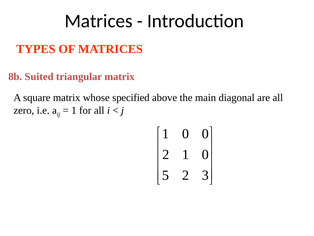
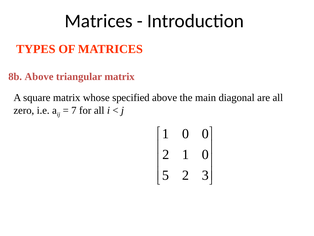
8b Suited: Suited -> Above
1 at (74, 110): 1 -> 7
